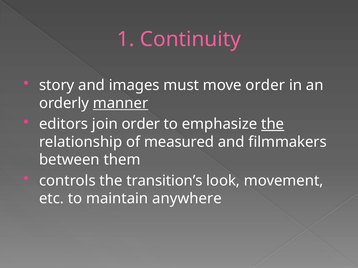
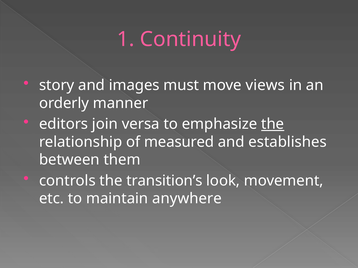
move order: order -> views
manner underline: present -> none
join order: order -> versa
filmmakers: filmmakers -> establishes
